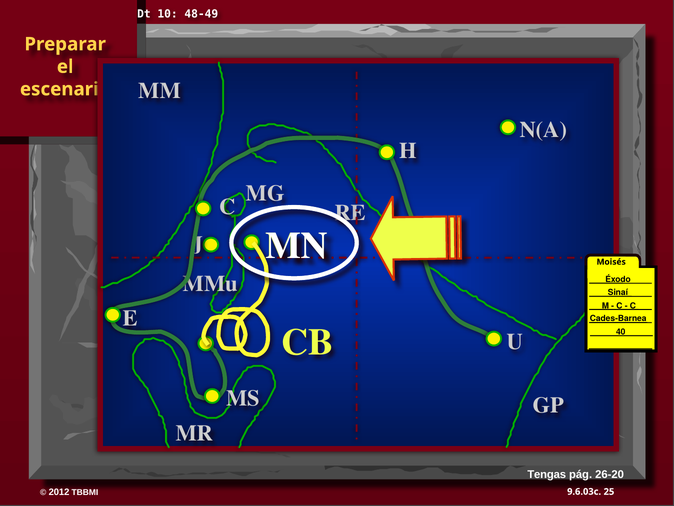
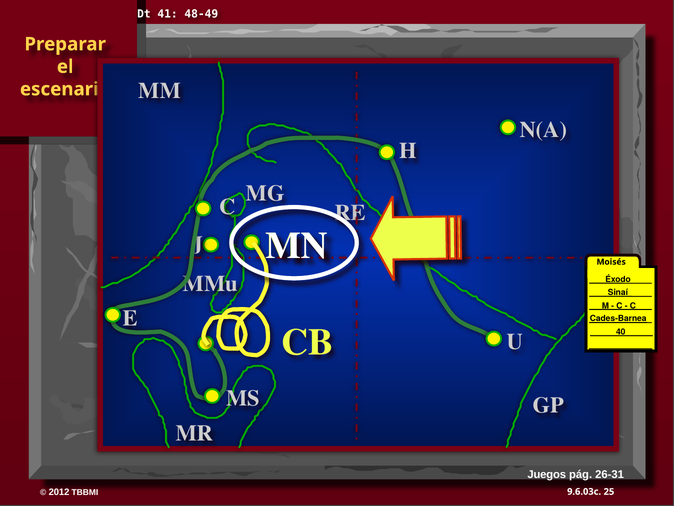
10: 10 -> 41
Tengas: Tengas -> Juegos
26-20: 26-20 -> 26-31
